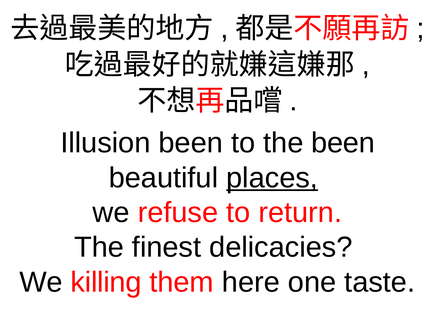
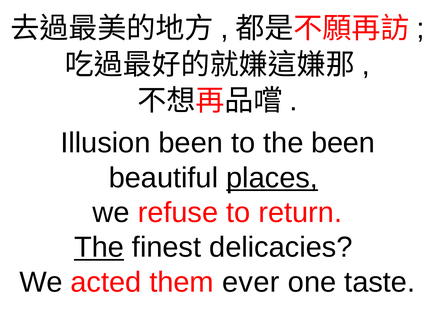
The at (99, 248) underline: none -> present
killing: killing -> acted
here: here -> ever
